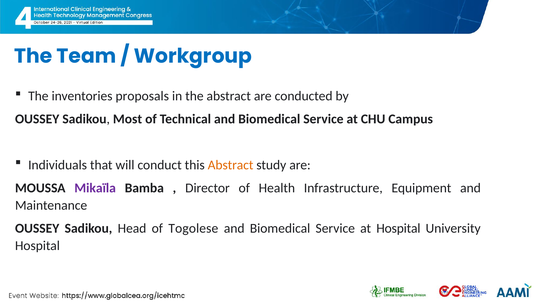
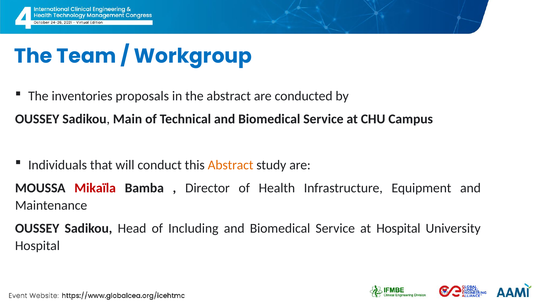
Most: Most -> Main
Mikaïla colour: purple -> red
Togolese: Togolese -> Including
